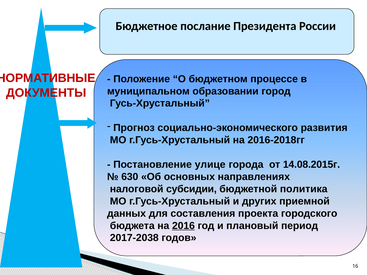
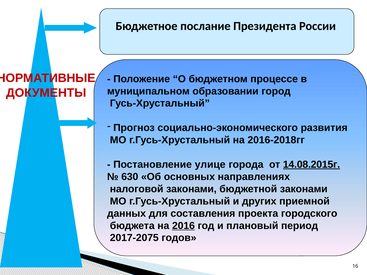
14.08.2015г underline: none -> present
налоговой субсидии: субсидии -> законами
бюджетной политика: политика -> законами
2017-2038: 2017-2038 -> 2017-2075
